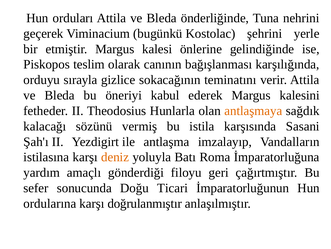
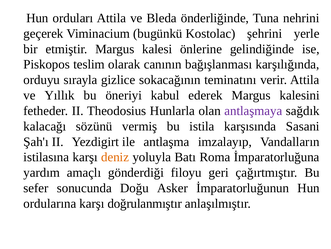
Bleda at (60, 95): Bleda -> Yıllık
antlaşmaya colour: orange -> purple
Ticari: Ticari -> Asker
